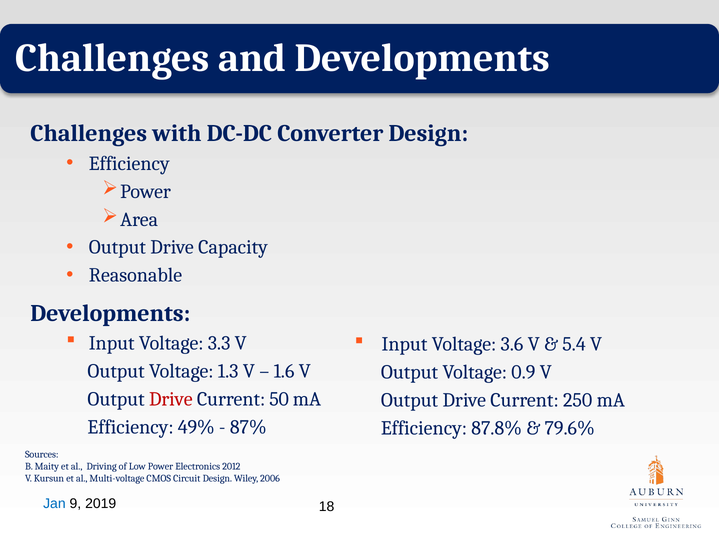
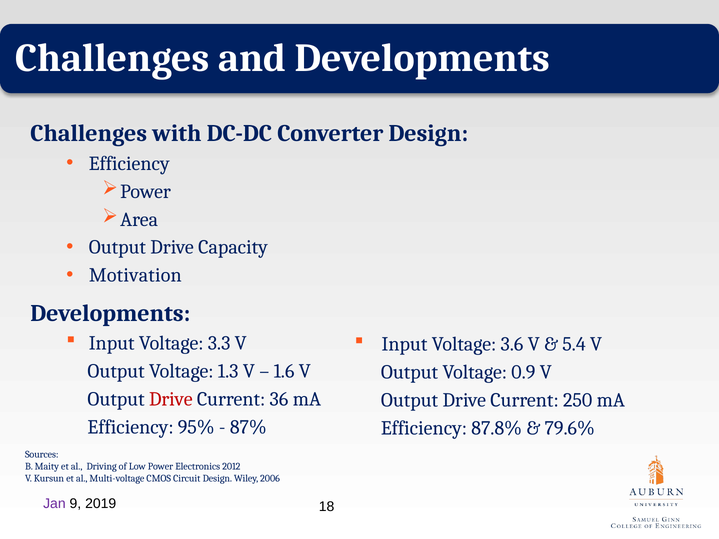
Reasonable: Reasonable -> Motivation
50: 50 -> 36
49%: 49% -> 95%
Jan colour: blue -> purple
